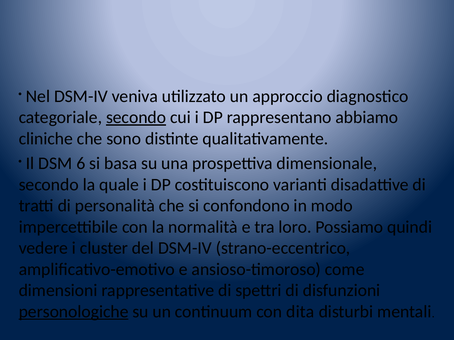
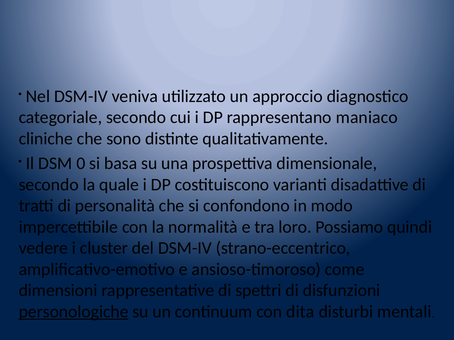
secondo at (136, 118) underline: present -> none
abbiamo: abbiamo -> maniaco
6: 6 -> 0
